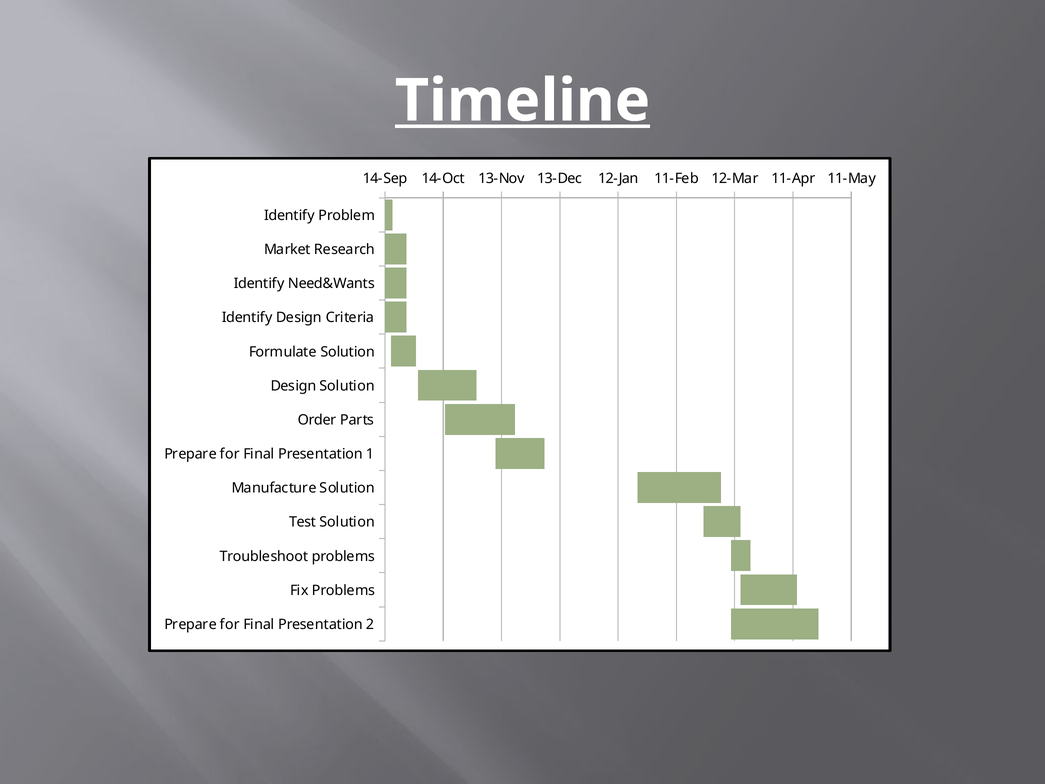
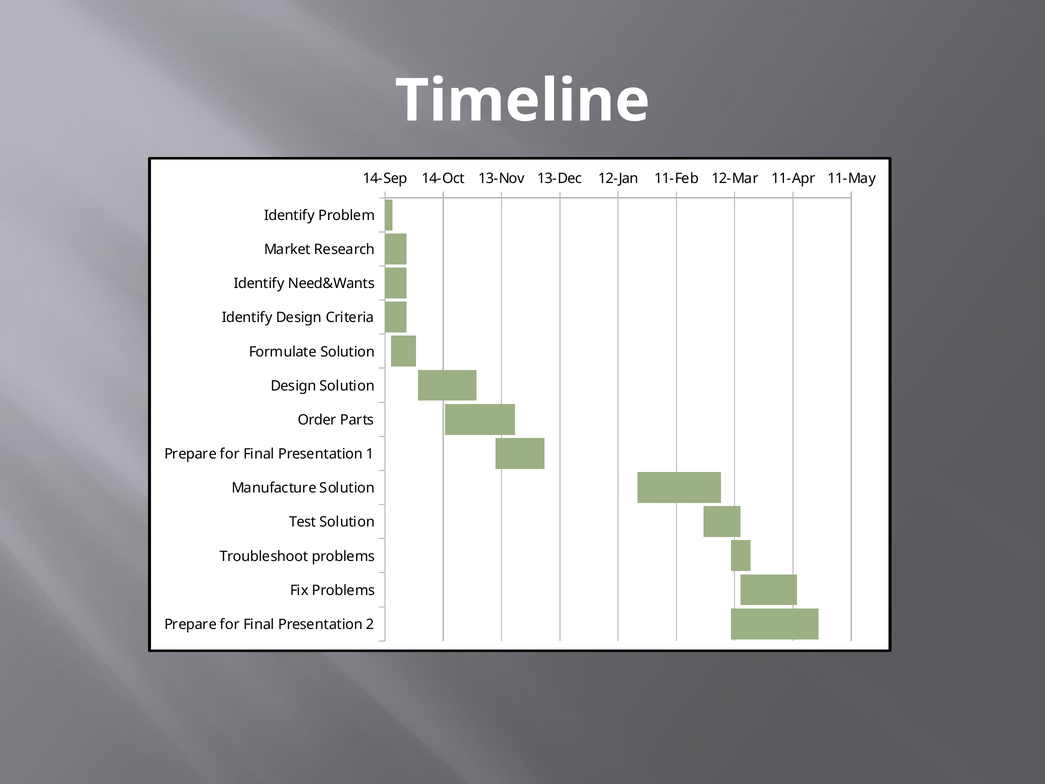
Timeline underline: present -> none
